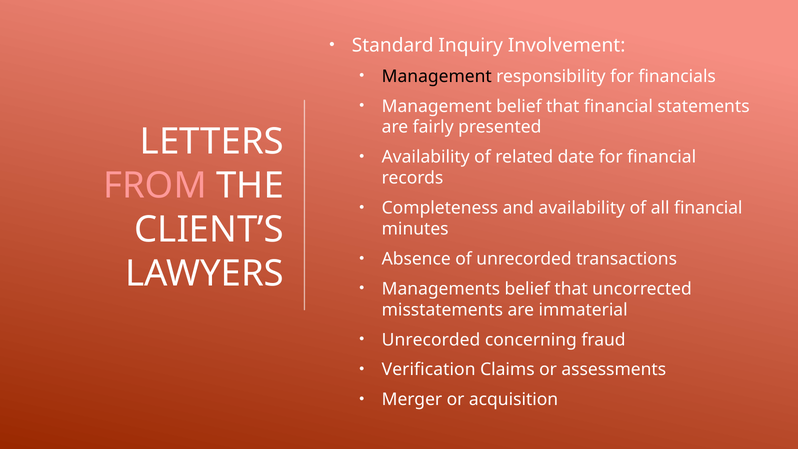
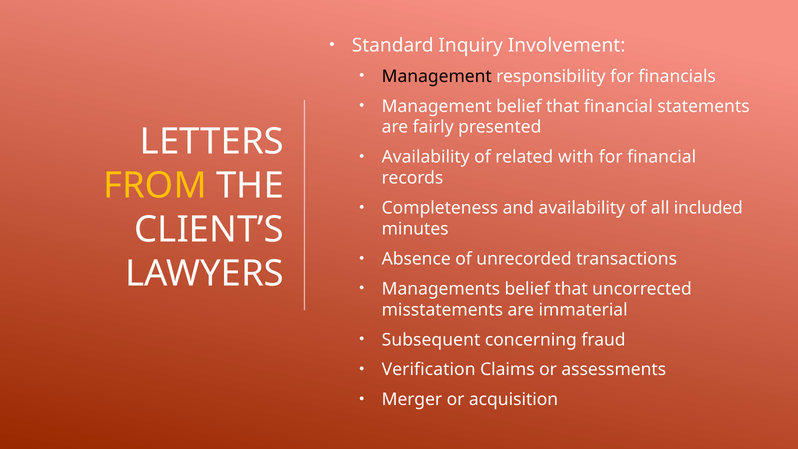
date: date -> with
FROM colour: pink -> yellow
all financial: financial -> included
Unrecorded at (431, 340): Unrecorded -> Subsequent
